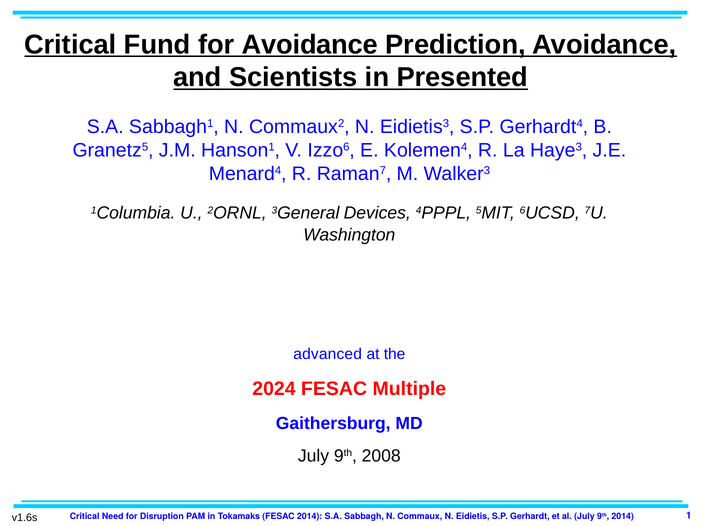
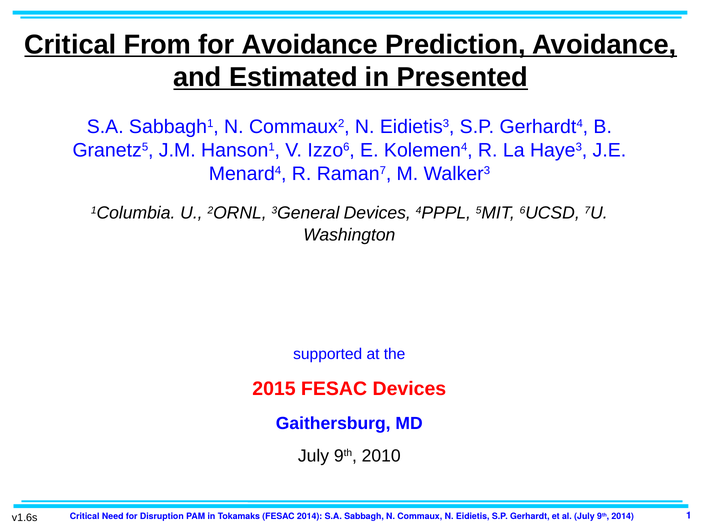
Fund: Fund -> From
Scientists: Scientists -> Estimated
advanced: advanced -> supported
2024: 2024 -> 2015
FESAC Multiple: Multiple -> Devices
2008: 2008 -> 2010
